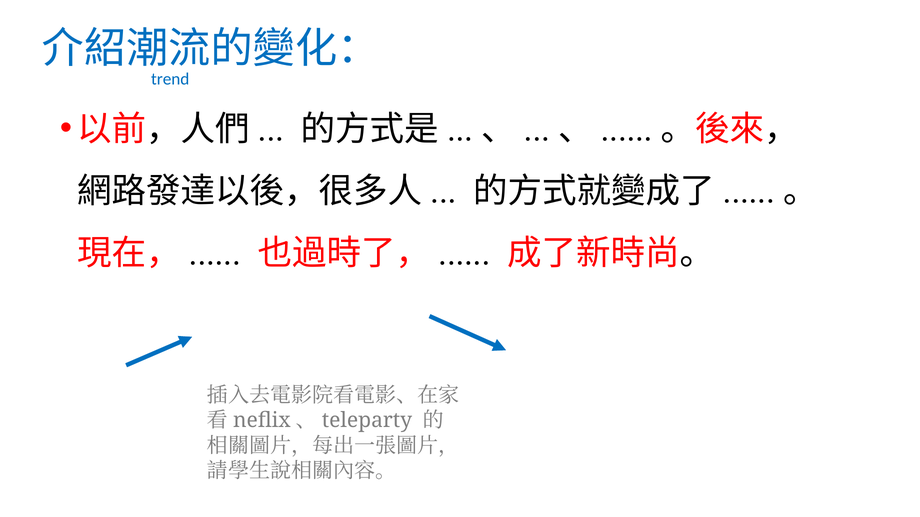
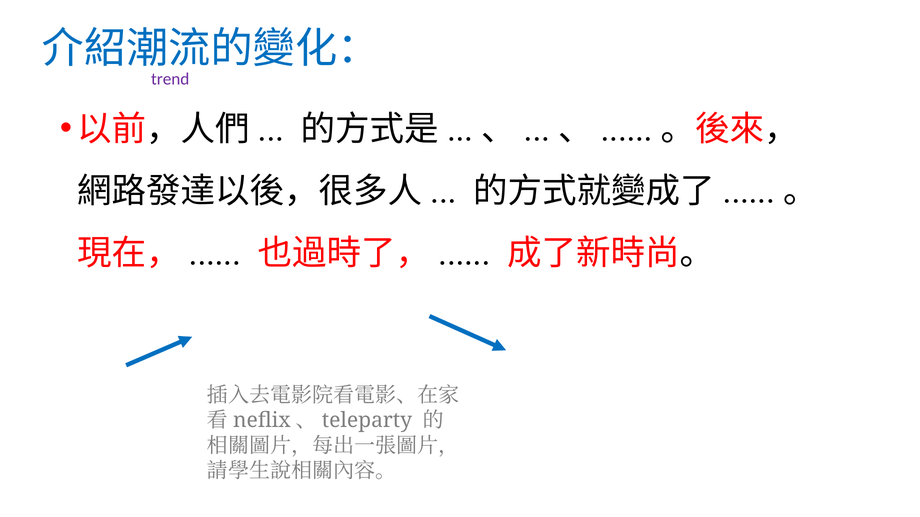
trend colour: blue -> purple
